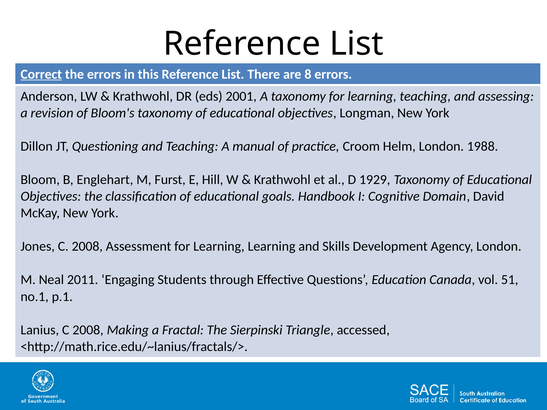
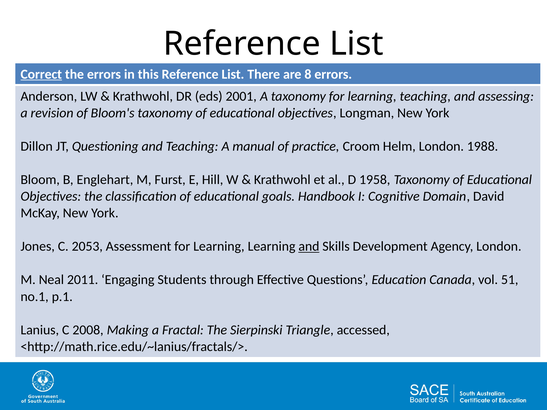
1929: 1929 -> 1958
Jones C 2008: 2008 -> 2053
and at (309, 247) underline: none -> present
